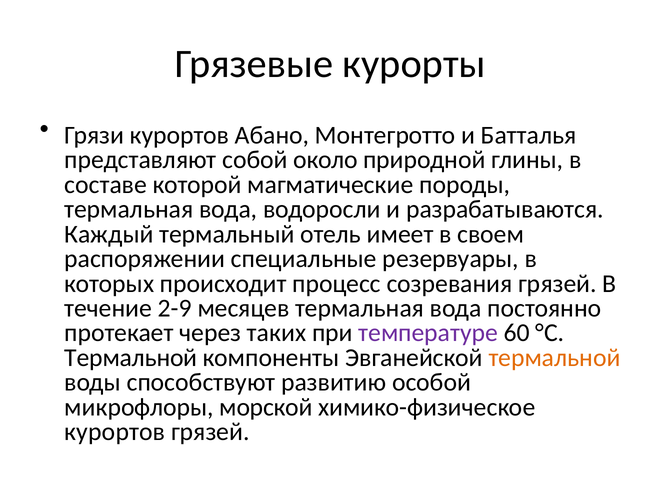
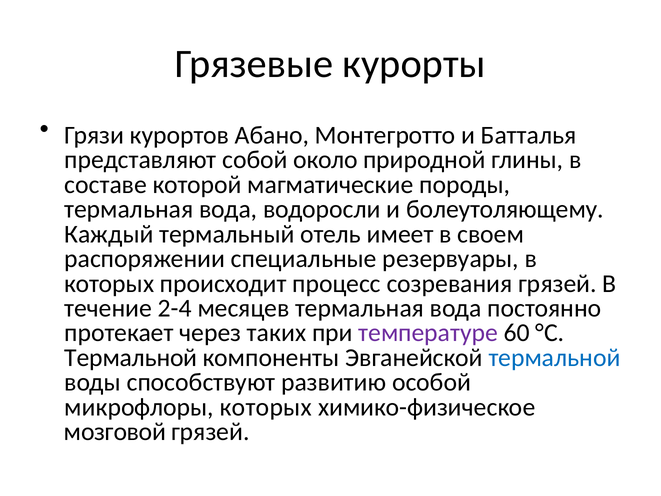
разрабатываются: разрабатываются -> болеутоляющему
2-9: 2-9 -> 2-4
термальной at (554, 357) colour: orange -> blue
микрофлоры морской: морской -> которых
курортов at (115, 432): курортов -> мозговой
